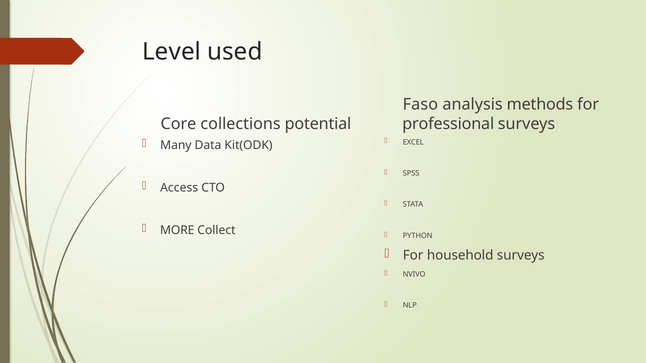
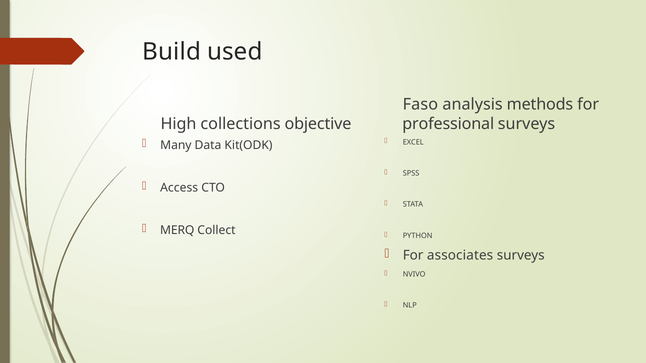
Level: Level -> Build
Core: Core -> High
potential: potential -> objective
MORE: MORE -> MERQ
household: household -> associates
